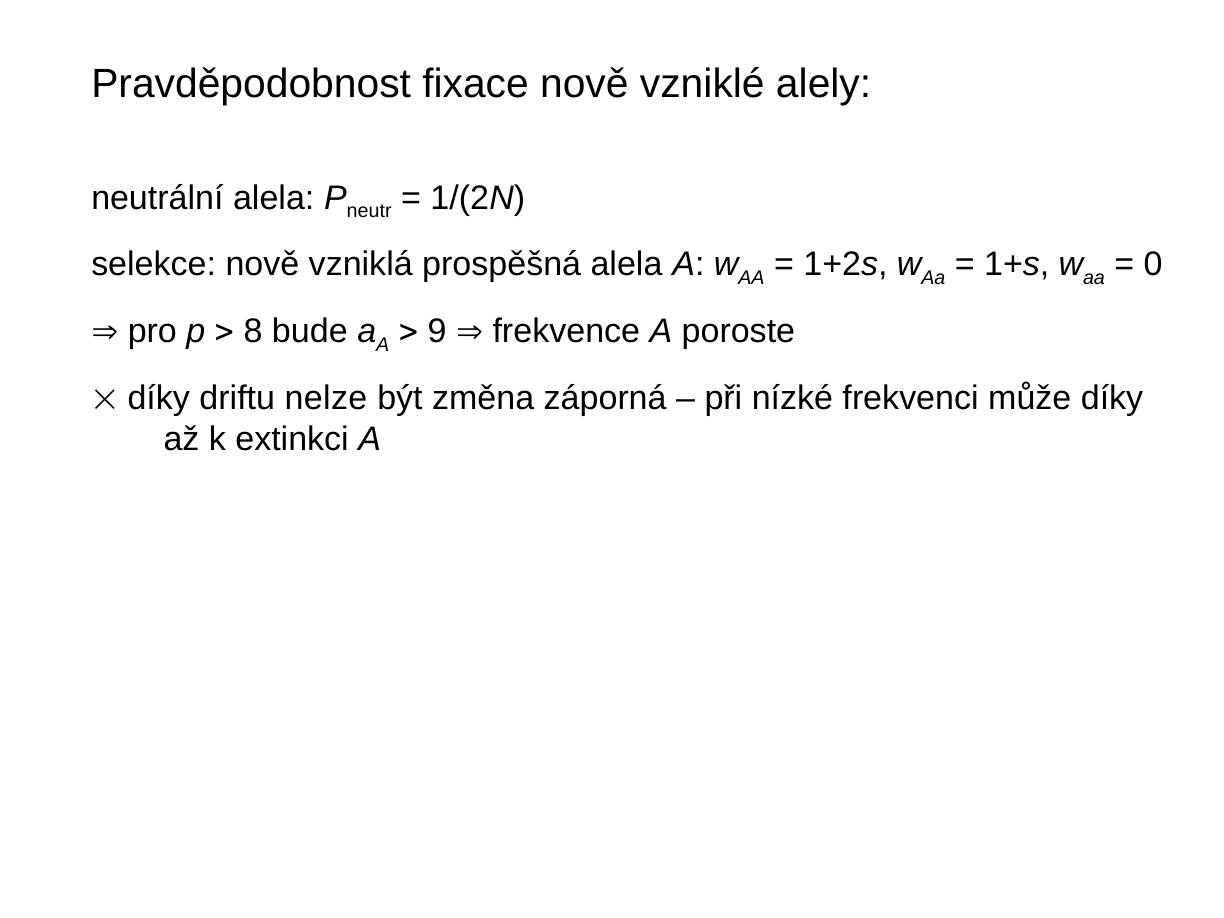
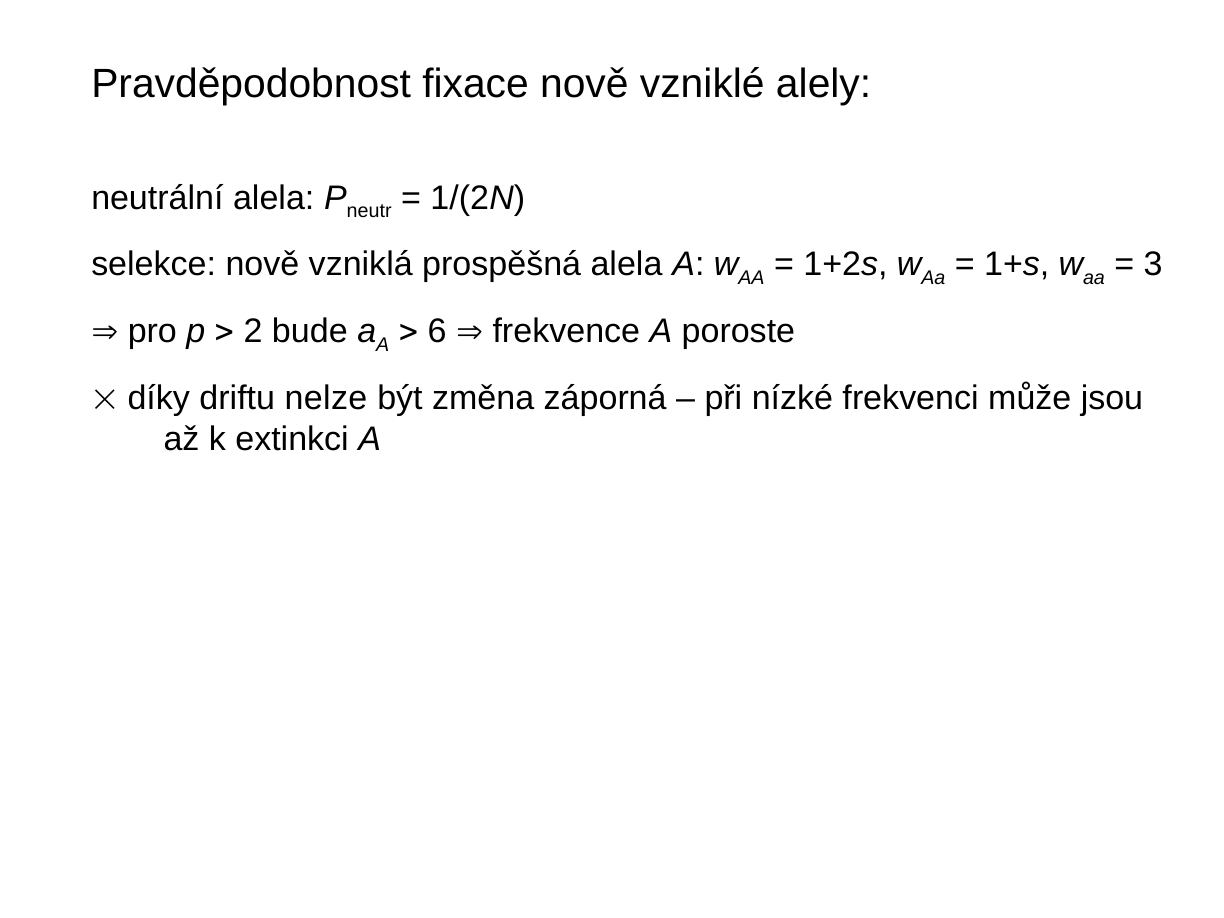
0: 0 -> 3
8: 8 -> 2
9: 9 -> 6
může díky: díky -> jsou
